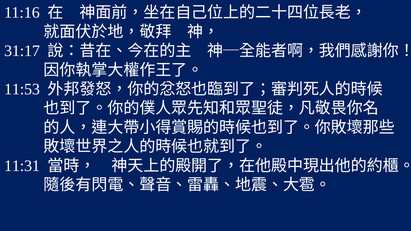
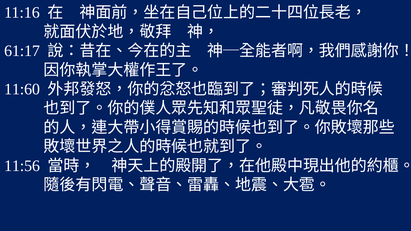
31:17: 31:17 -> 61:17
11:53: 11:53 -> 11:60
11:31: 11:31 -> 11:56
